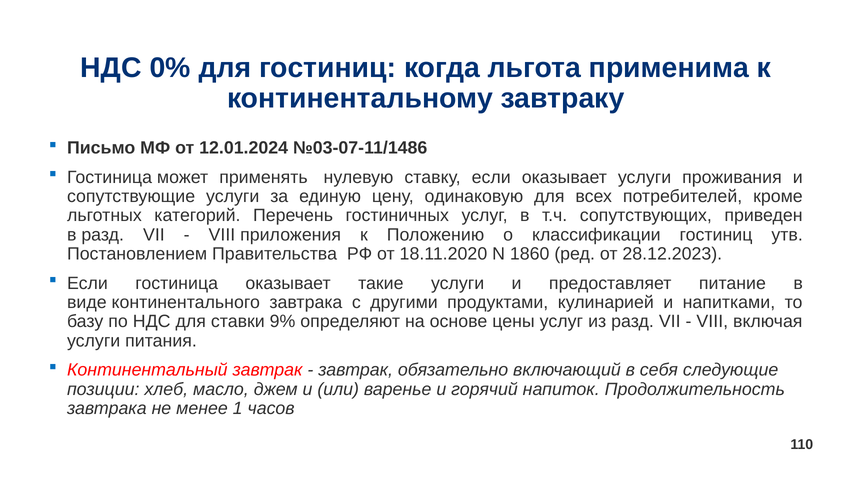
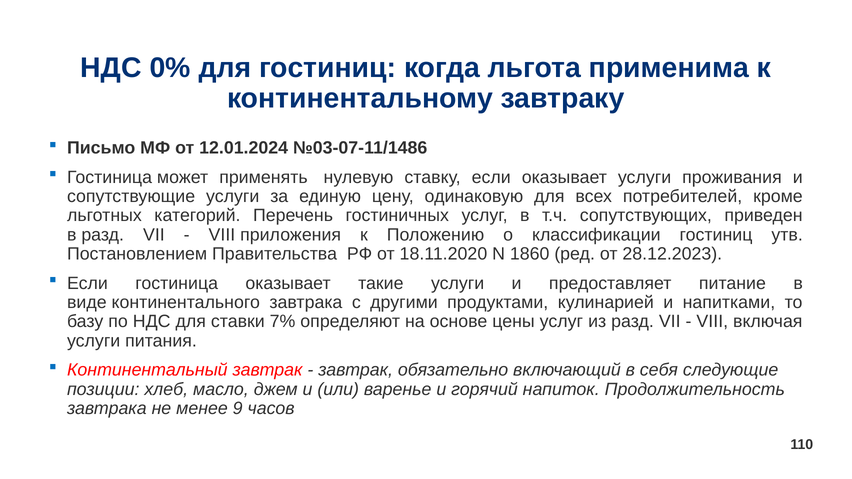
9%: 9% -> 7%
1: 1 -> 9
